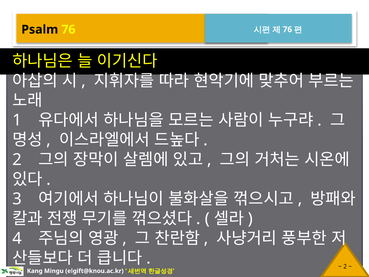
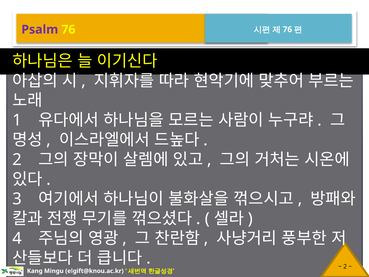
Psalm colour: black -> purple
